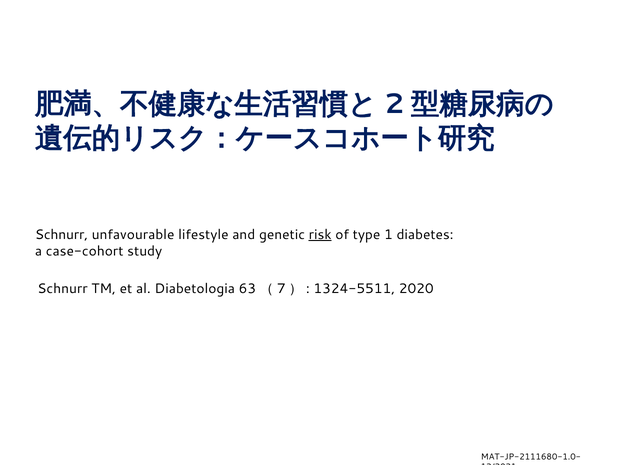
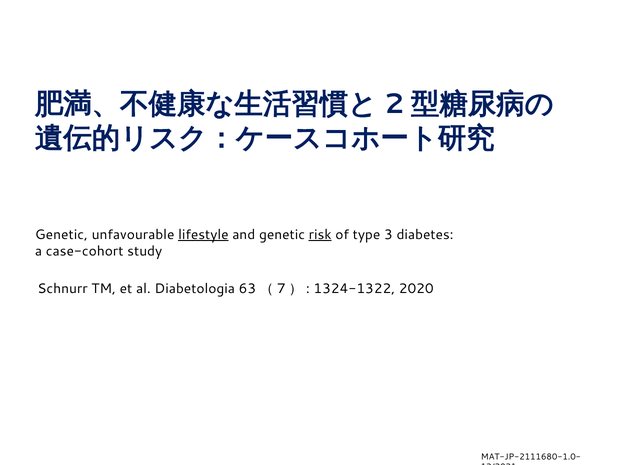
Schnurr at (62, 235): Schnurr -> Genetic
lifestyle underline: none -> present
1: 1 -> 3
1324-5511: 1324-5511 -> 1324-1322
